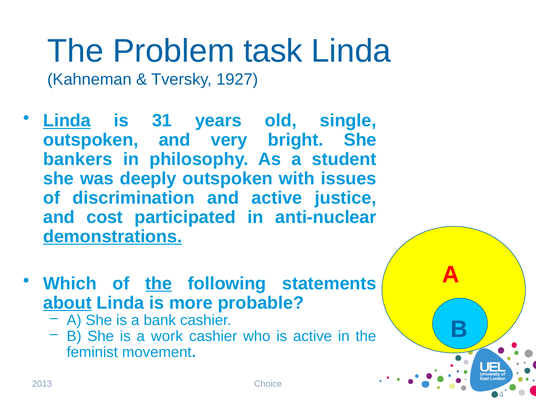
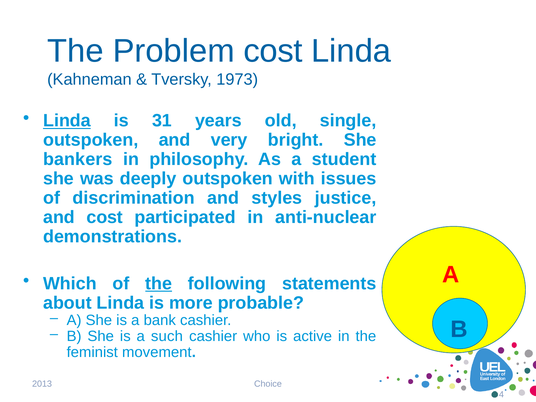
Problem task: task -> cost
1927: 1927 -> 1973
and active: active -> styles
demonstrations underline: present -> none
about underline: present -> none
work: work -> such
